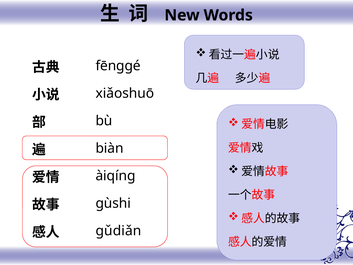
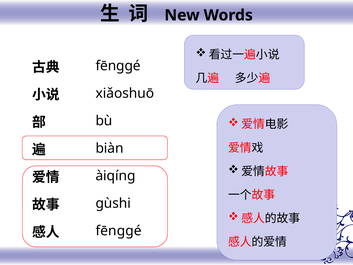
gǔdiǎn at (119, 231): gǔdiǎn -> fēnggé
